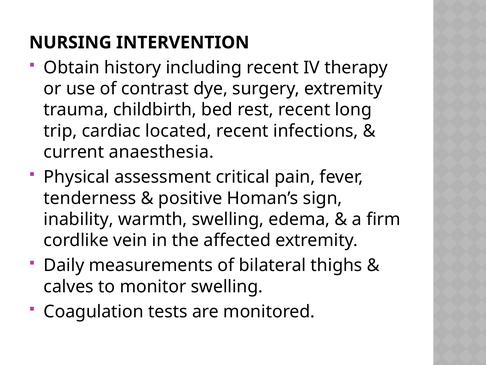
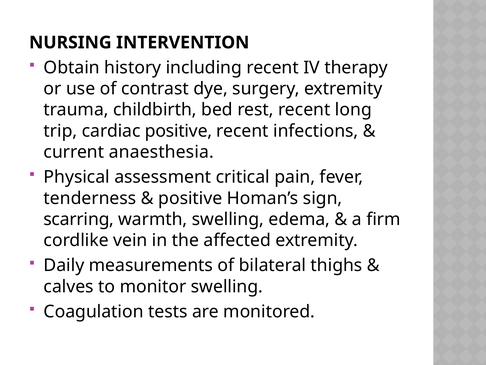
cardiac located: located -> positive
inability: inability -> scarring
